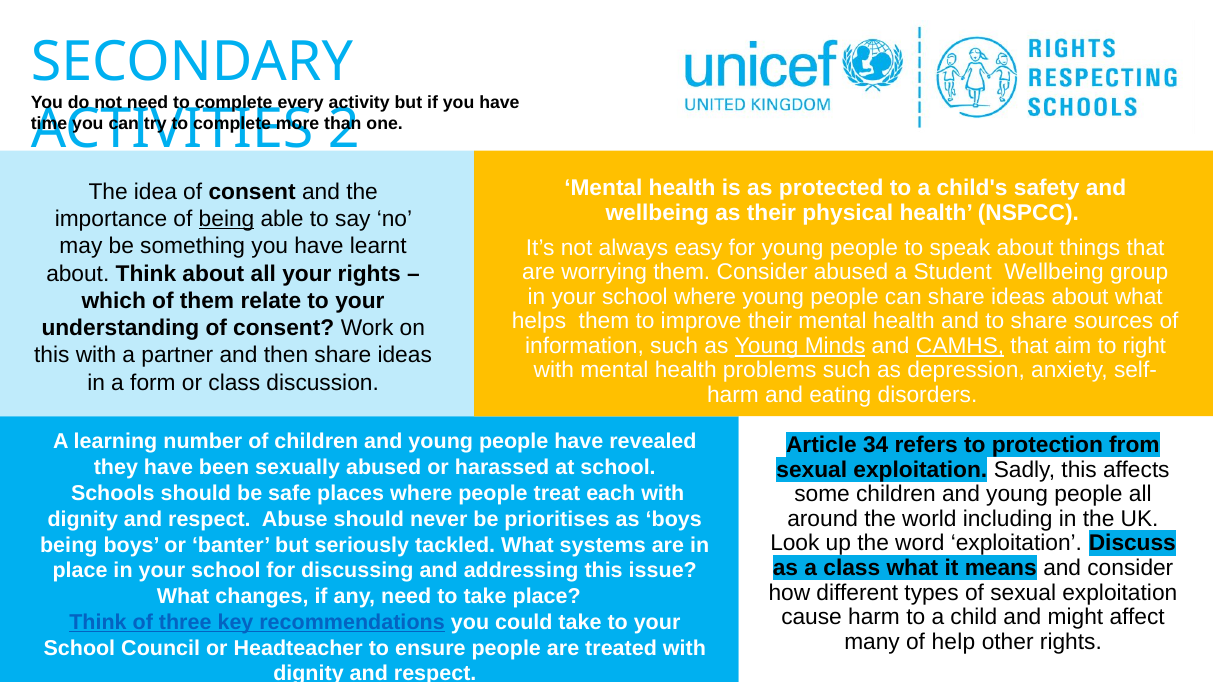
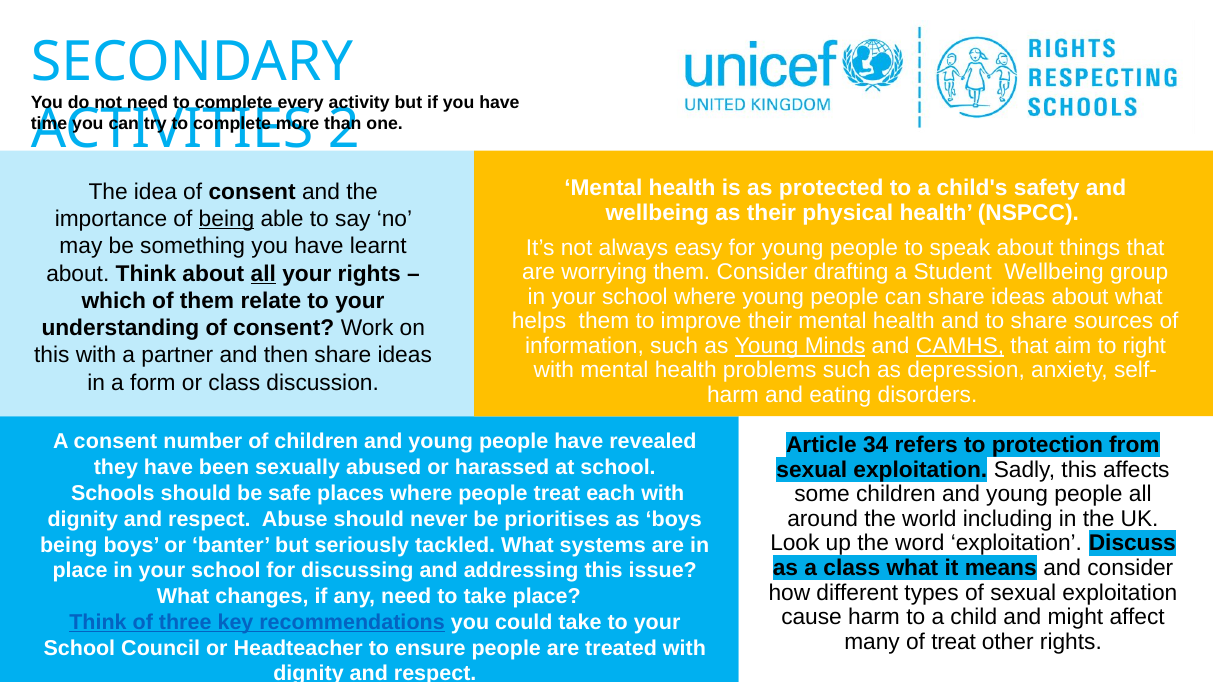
Consider abused: abused -> drafting
all at (263, 274) underline: none -> present
A learning: learning -> consent
of help: help -> treat
